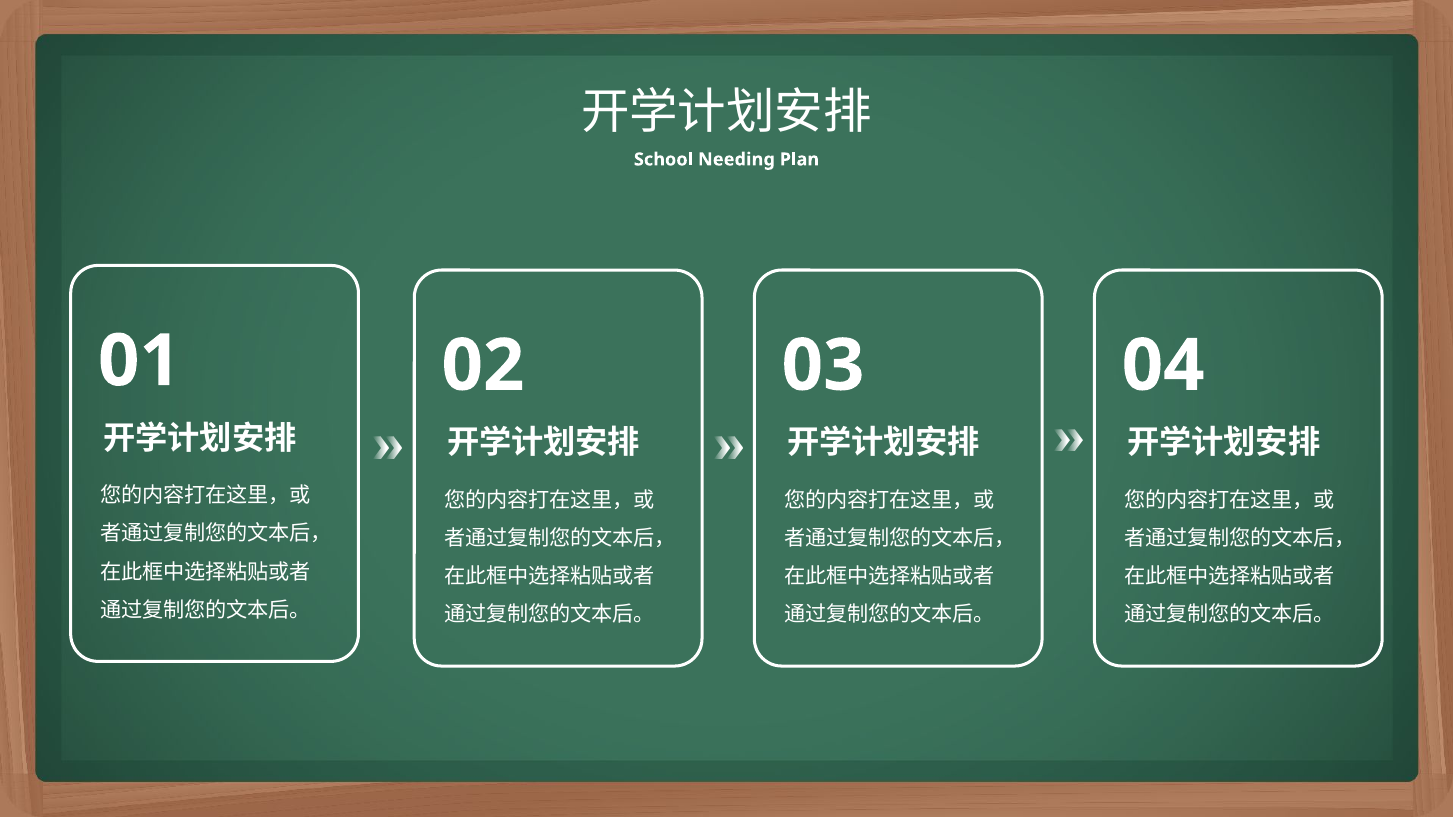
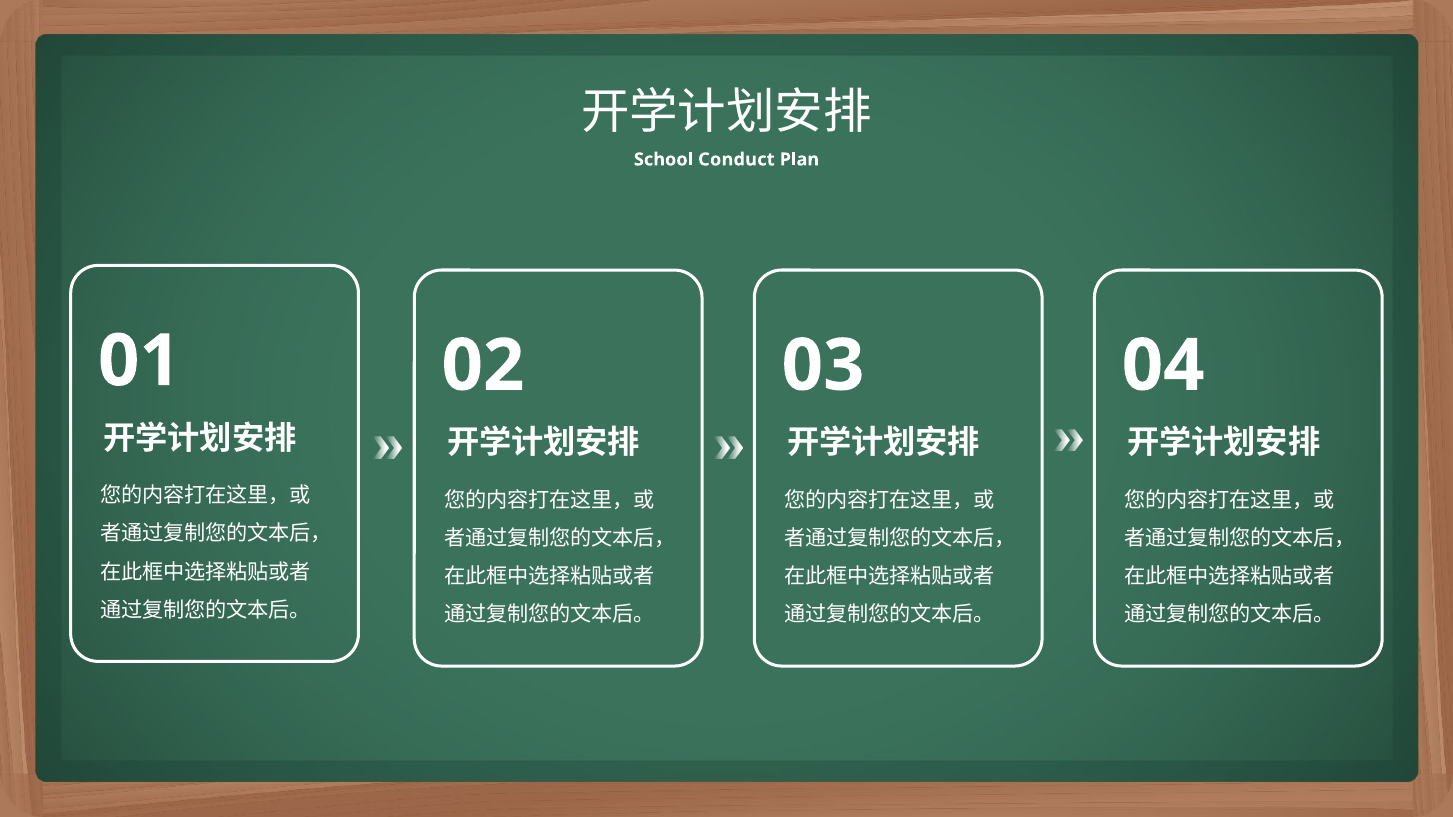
Needing: Needing -> Conduct
